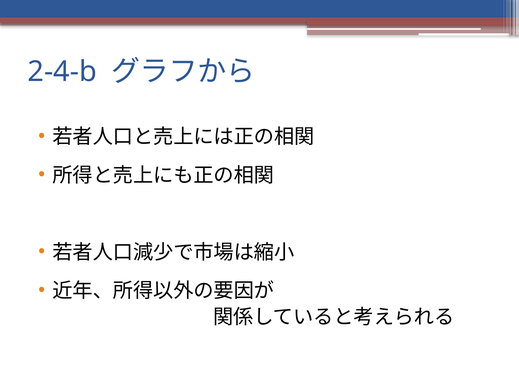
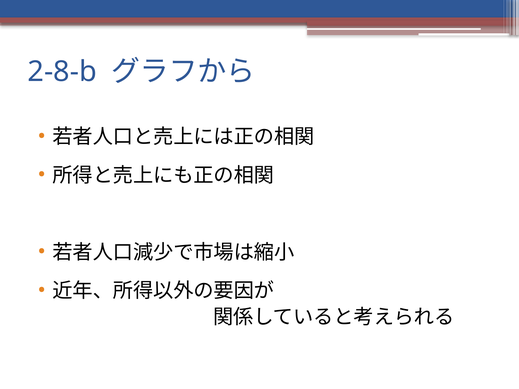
2-4-b: 2-4-b -> 2-8-b
